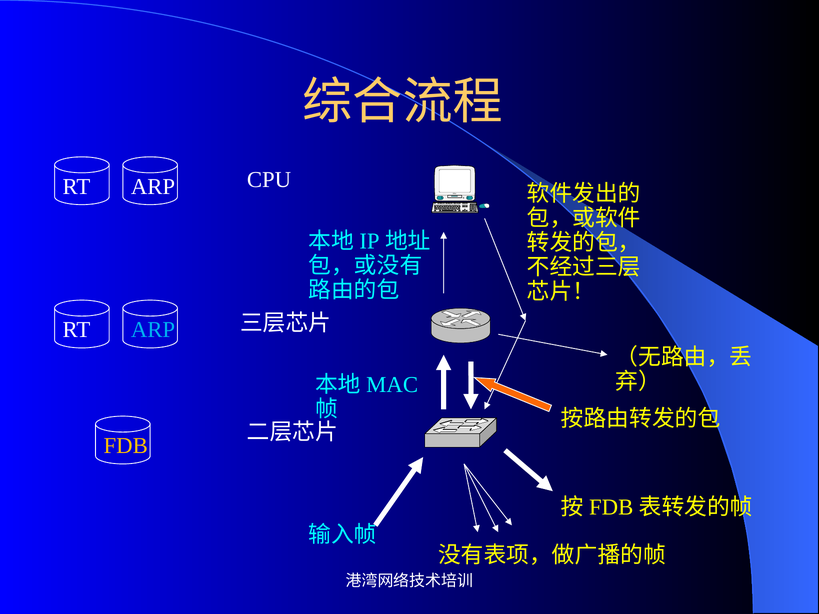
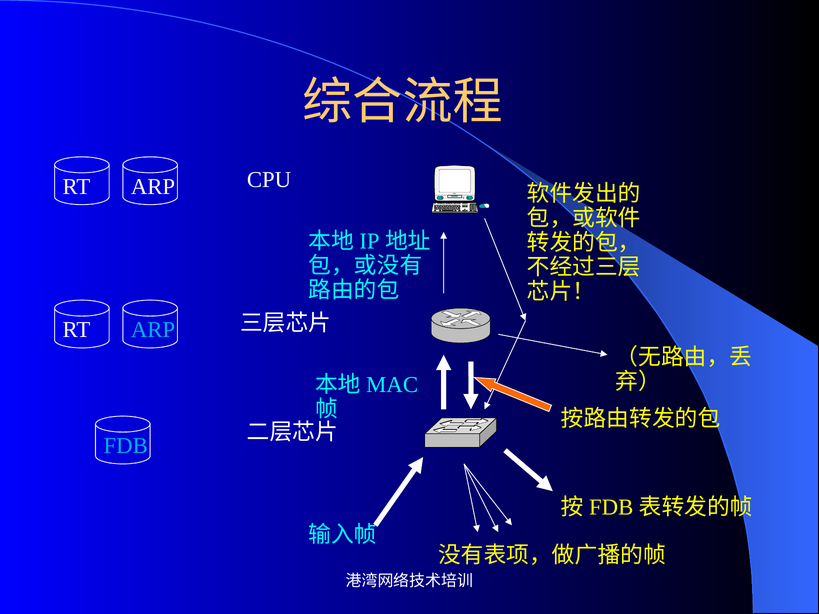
FDB colour: yellow -> light blue
